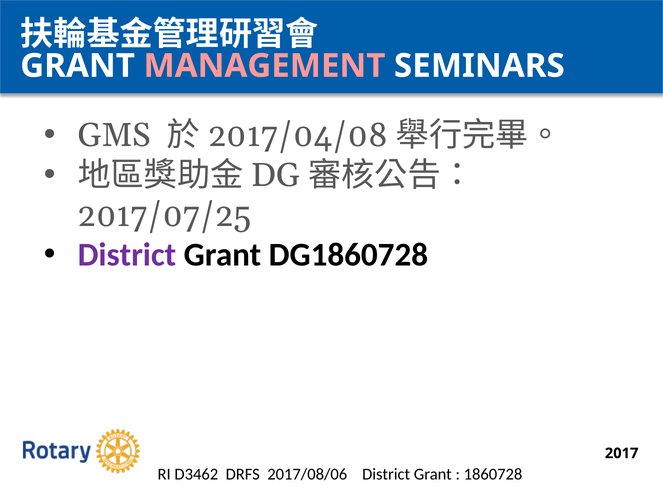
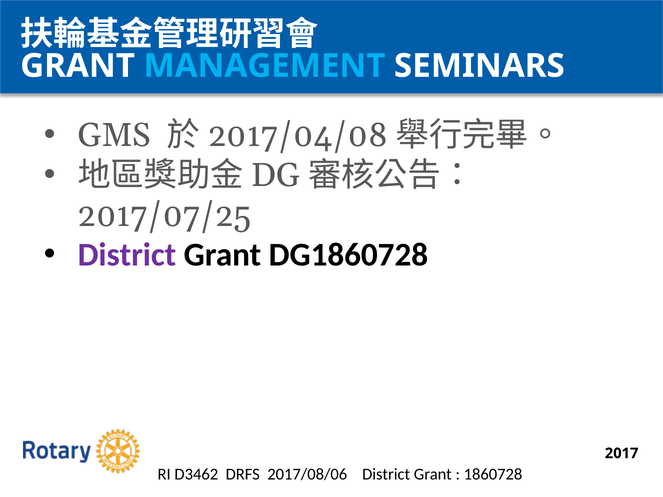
MANAGEMENT colour: pink -> light blue
